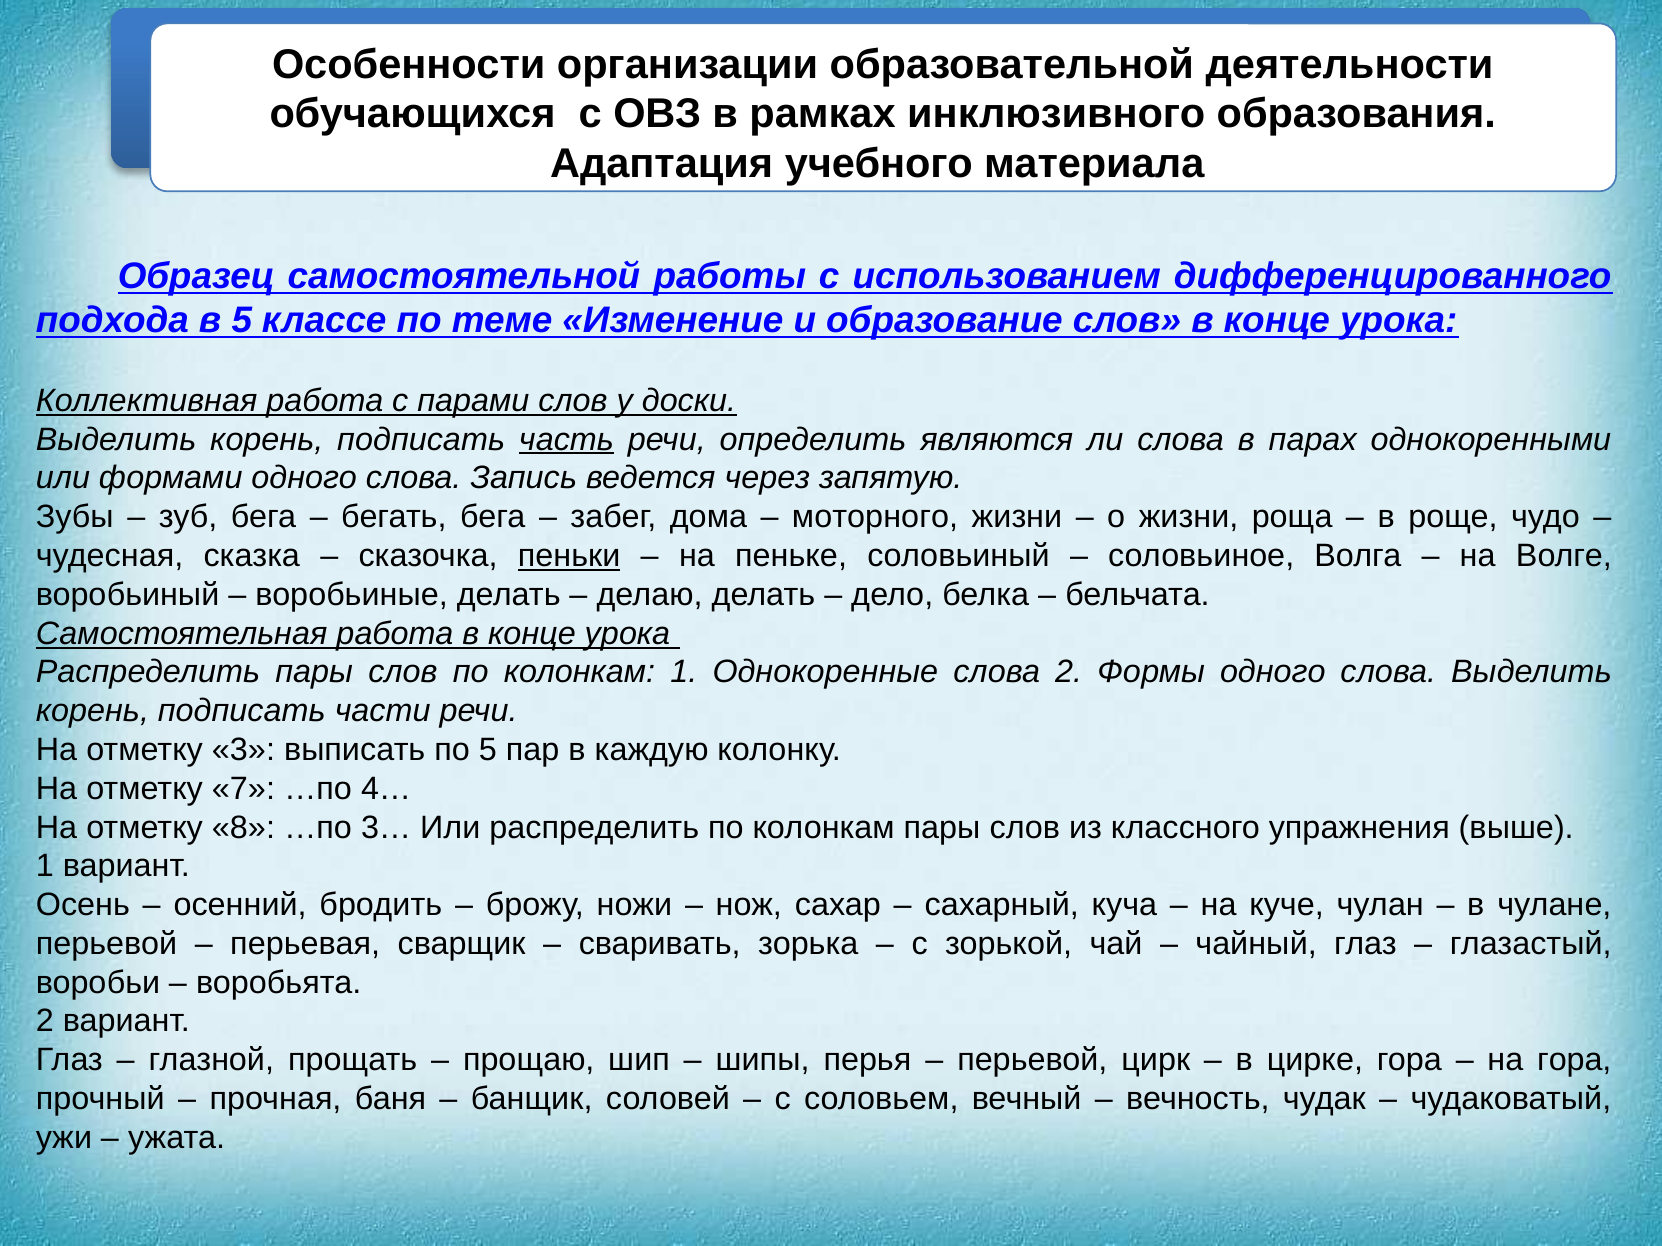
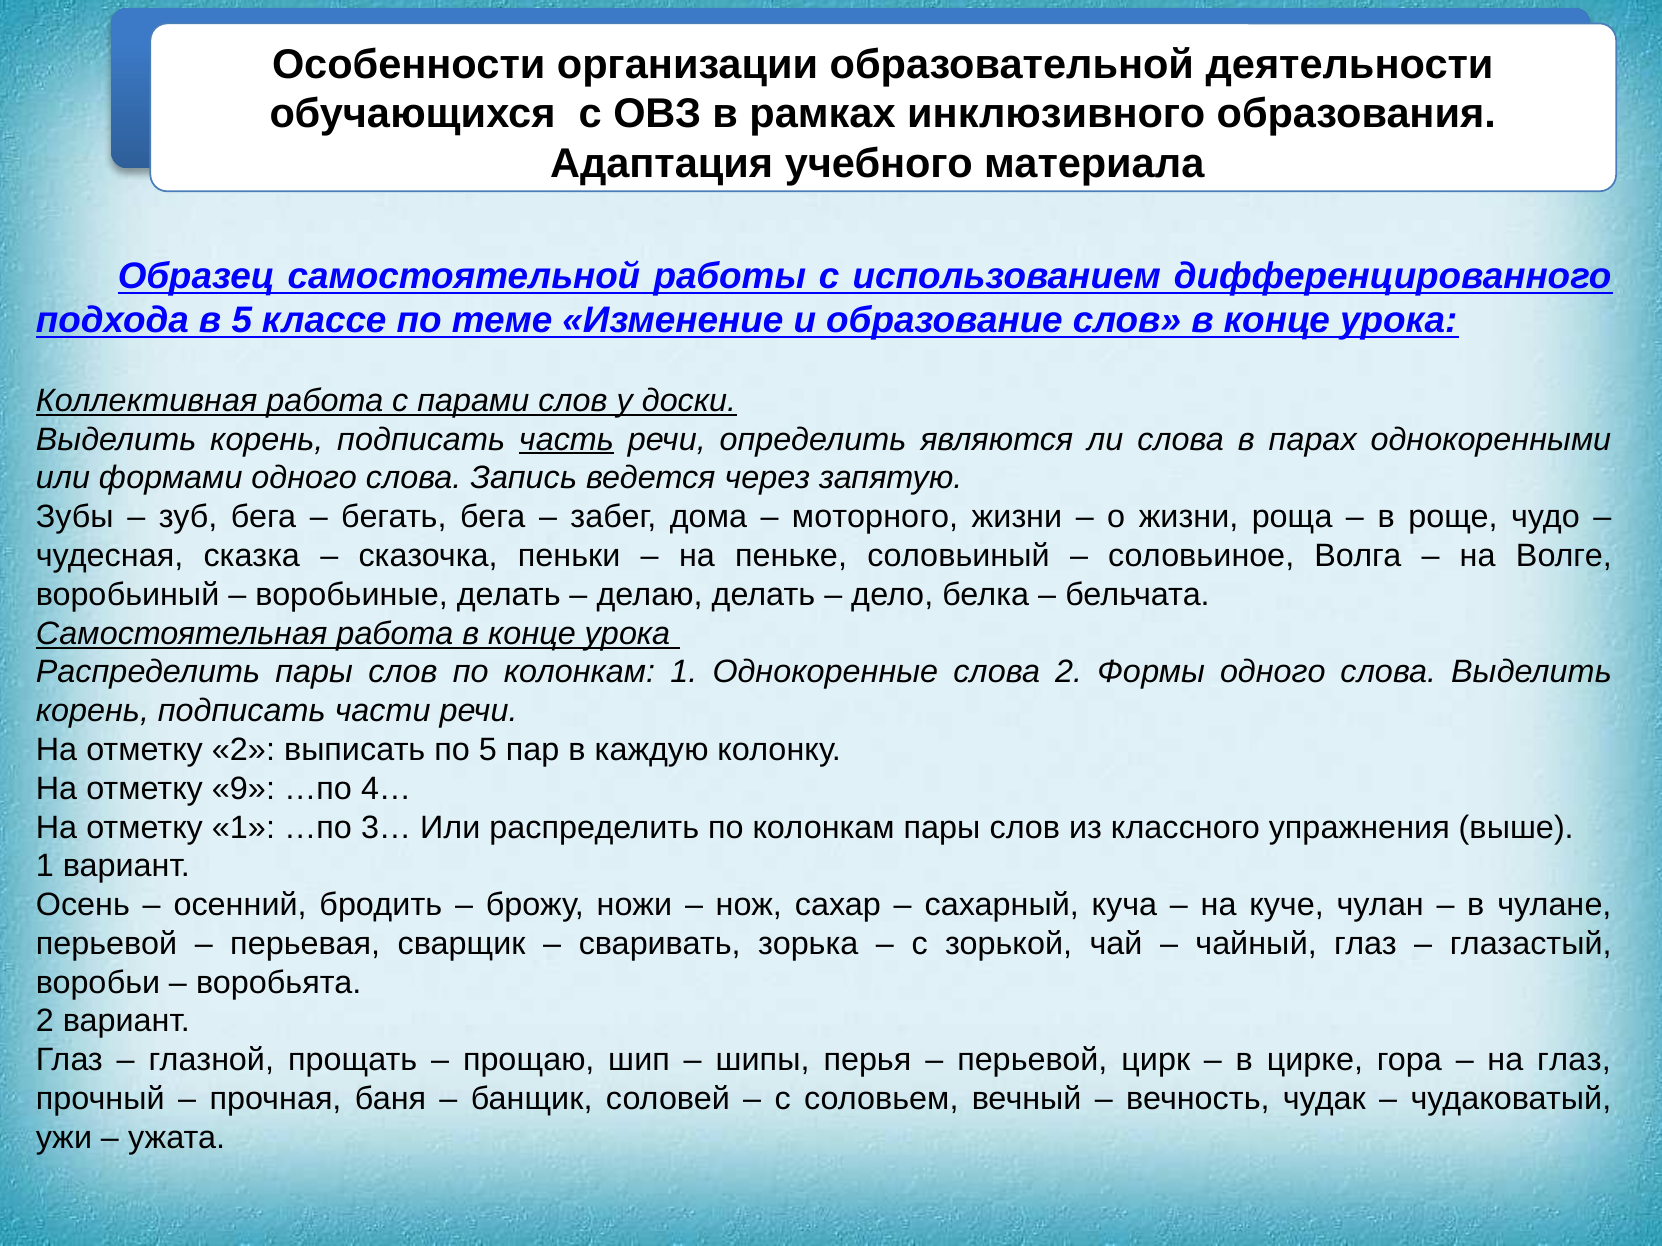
пеньки underline: present -> none
отметку 3: 3 -> 2
7: 7 -> 9
отметку 8: 8 -> 1
на гора: гора -> глаз
